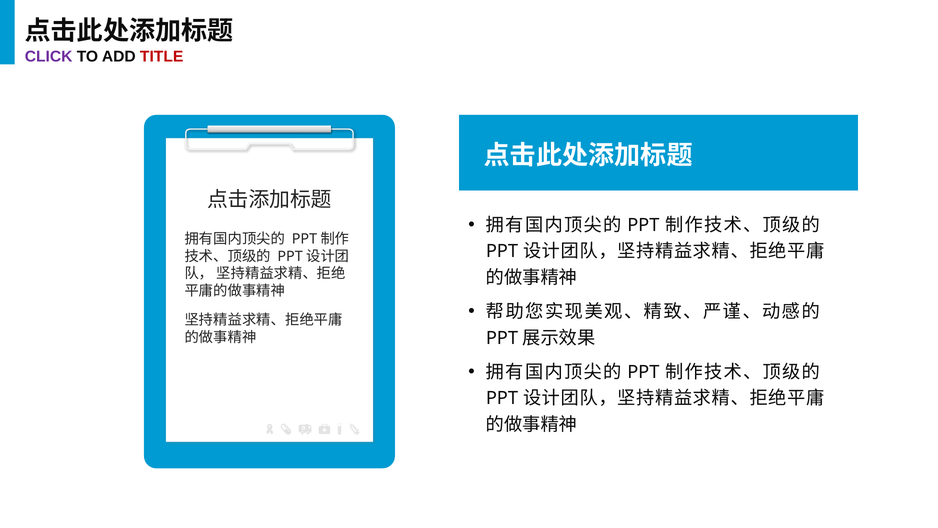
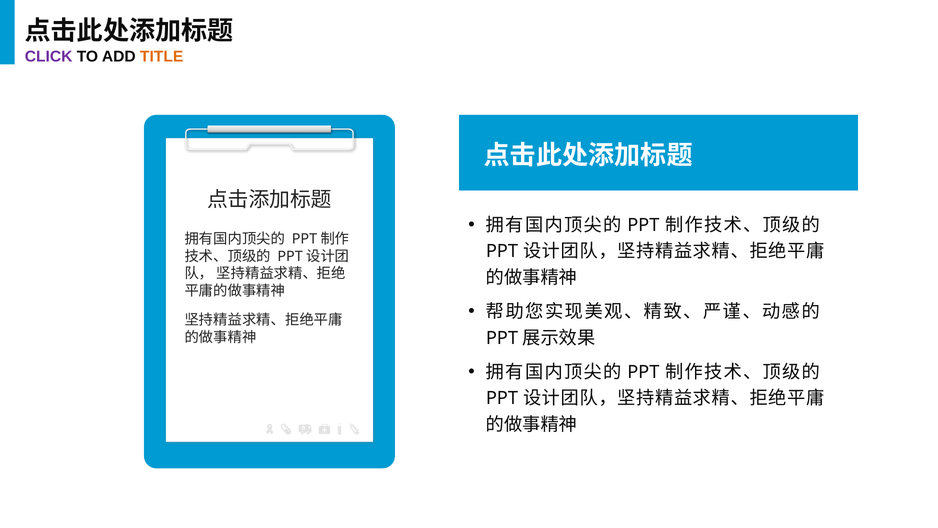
TITLE colour: red -> orange
